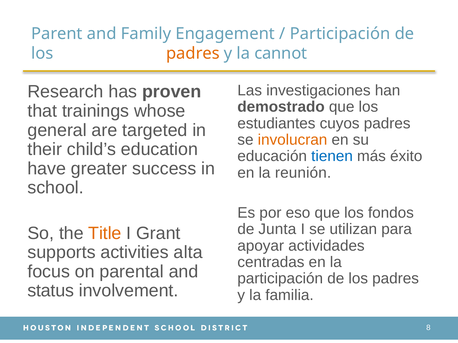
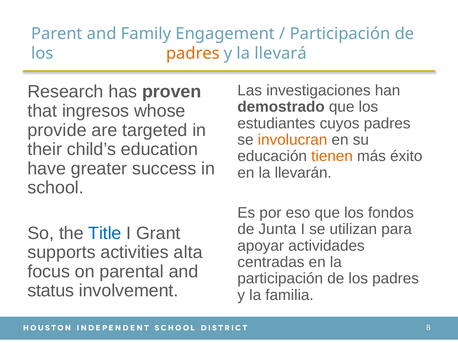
cannot: cannot -> llevará
trainings: trainings -> ingresos
general: general -> provide
tienen colour: blue -> orange
reunión: reunión -> llevarán
Title colour: orange -> blue
